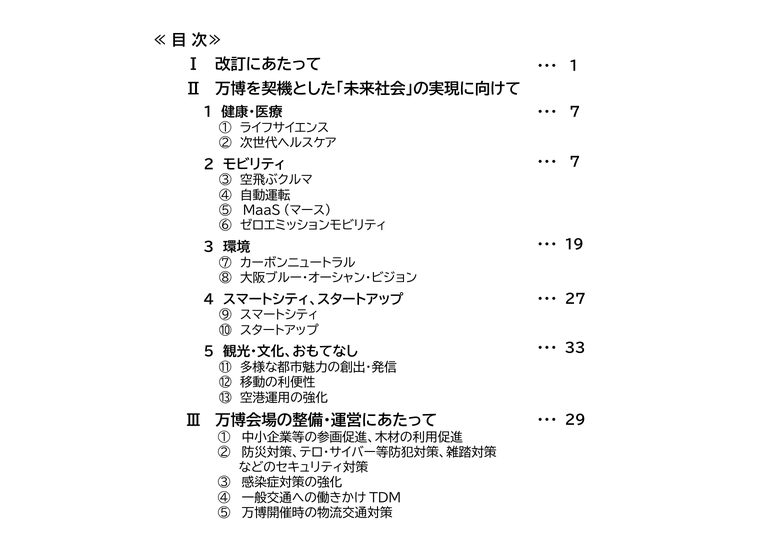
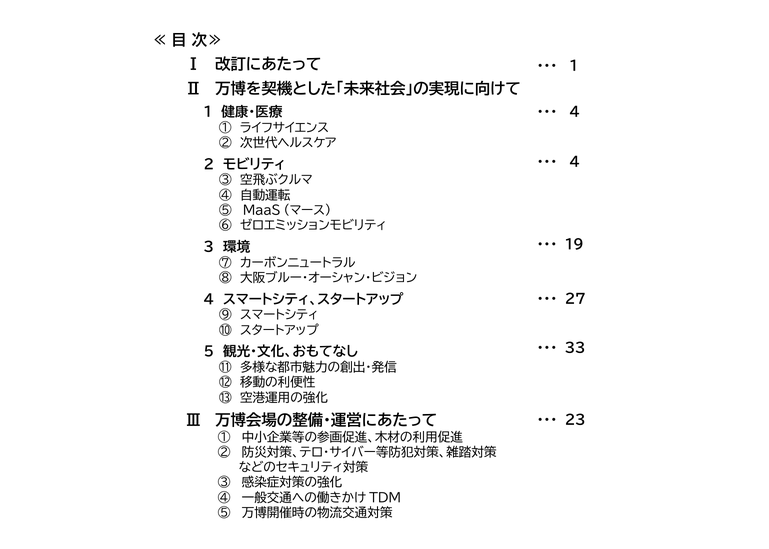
7 at (575, 112): 7 -> 4
7 at (575, 162): 7 -> 4
29: 29 -> 23
